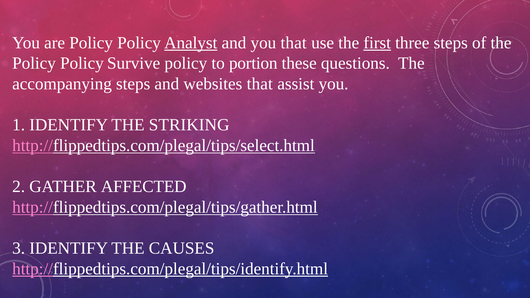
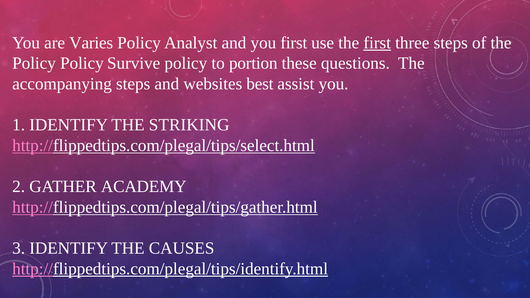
are Policy: Policy -> Varies
Analyst underline: present -> none
you that: that -> first
websites that: that -> best
AFFECTED: AFFECTED -> ACADEMY
